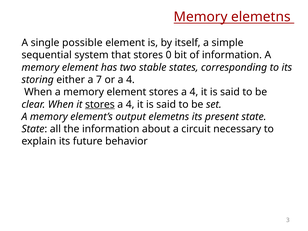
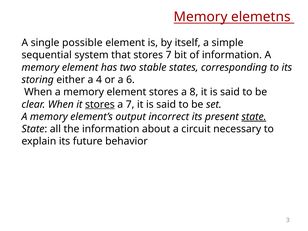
stores 0: 0 -> 7
7: 7 -> 4
or a 4: 4 -> 6
element stores a 4: 4 -> 8
4 at (130, 104): 4 -> 7
output elemetns: elemetns -> incorrect
state at (254, 117) underline: none -> present
